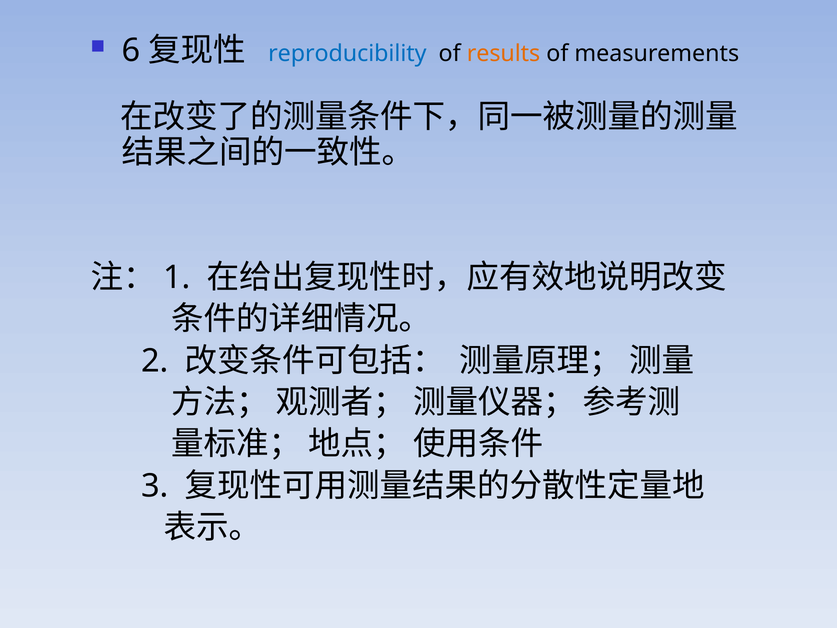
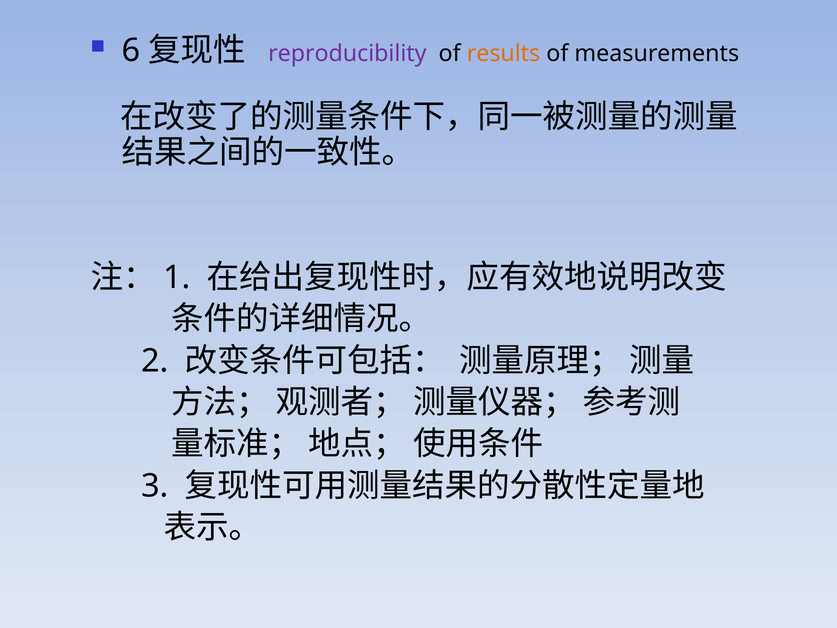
reproducibility colour: blue -> purple
